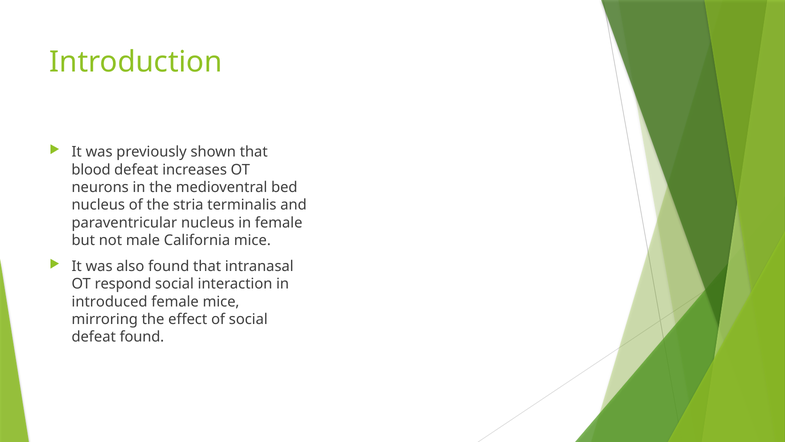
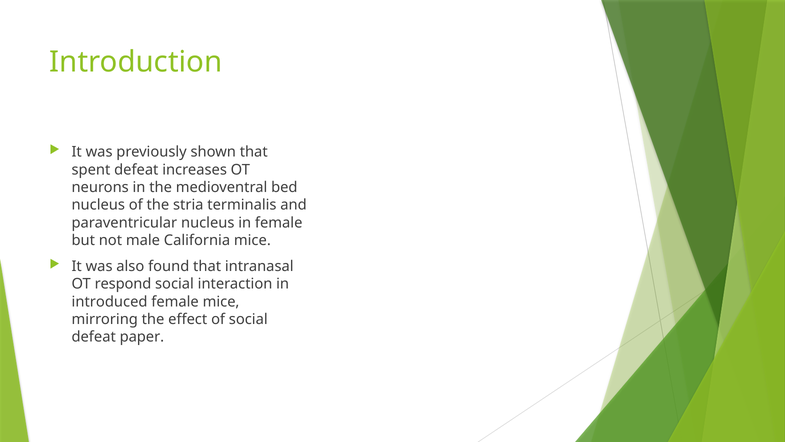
blood: blood -> spent
defeat found: found -> paper
